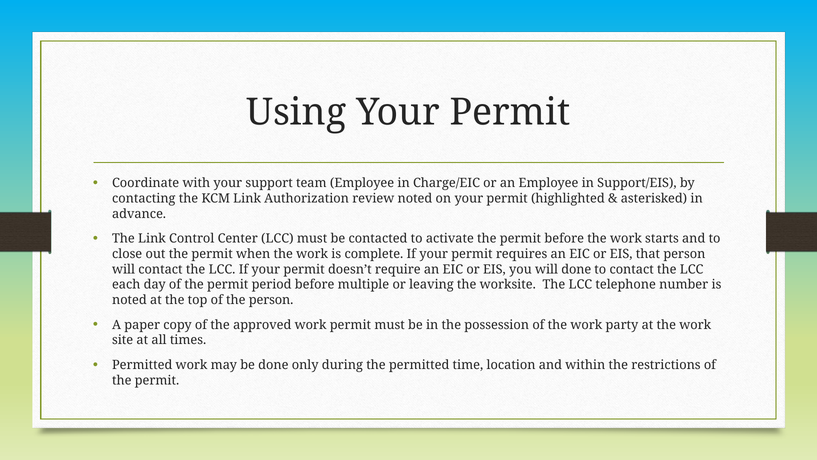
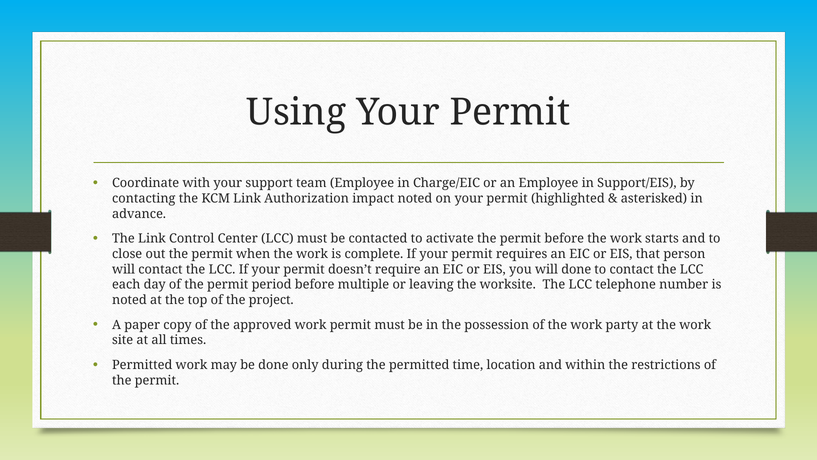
review: review -> impact
the person: person -> project
